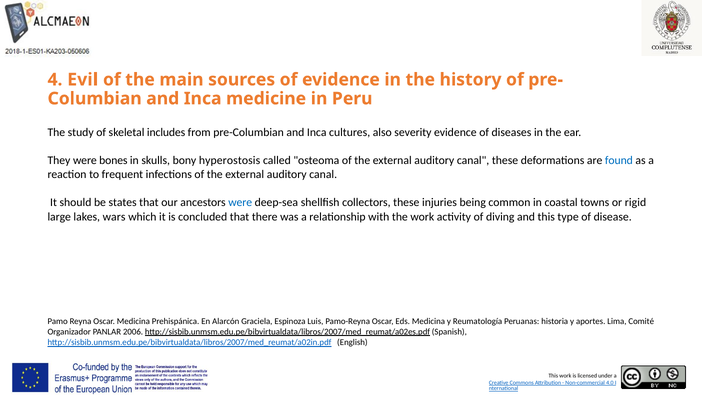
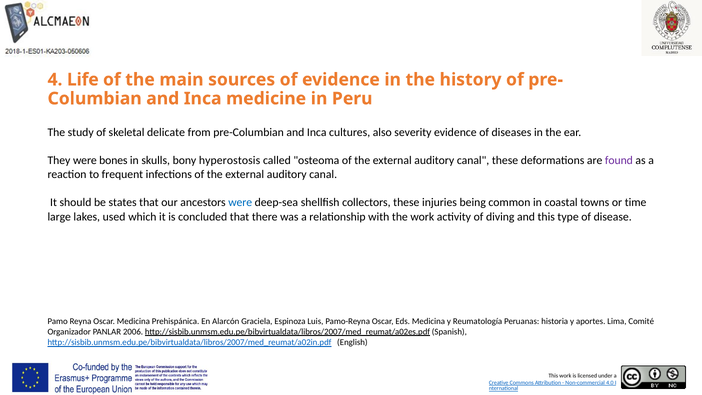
Evil: Evil -> Life
includes: includes -> delicate
found colour: blue -> purple
rigid: rigid -> time
wars: wars -> used
